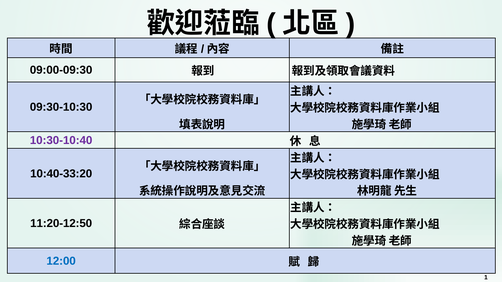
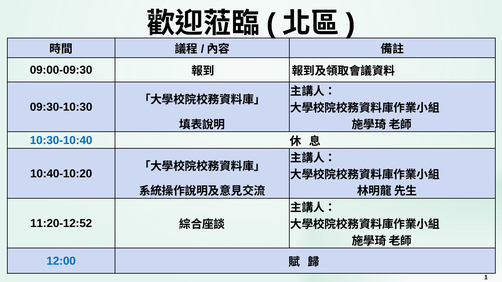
10:30-10:40 colour: purple -> blue
10:40-33:20: 10:40-33:20 -> 10:40-10:20
11:20-12:50: 11:20-12:50 -> 11:20-12:52
